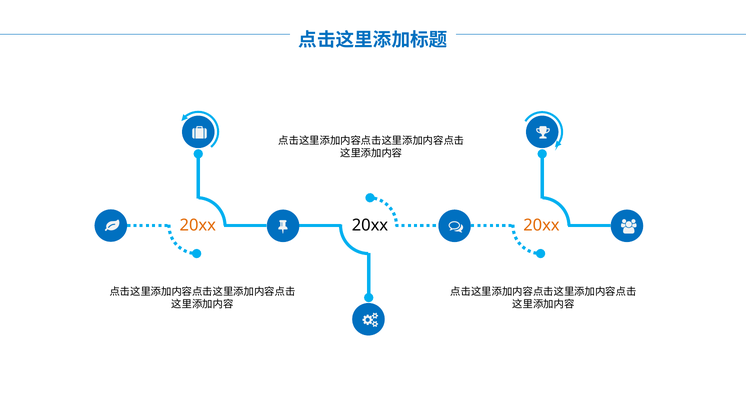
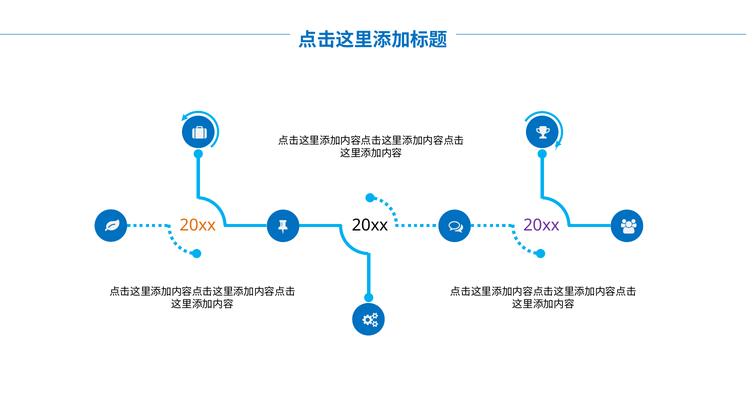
20xx at (541, 226) colour: orange -> purple
